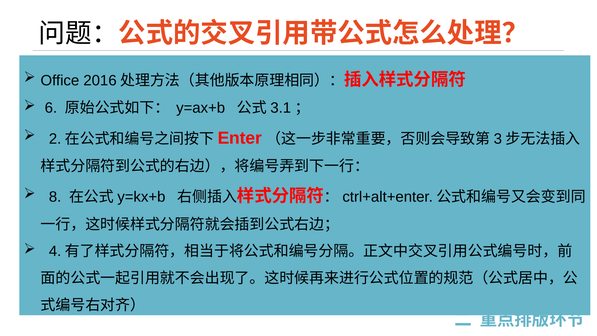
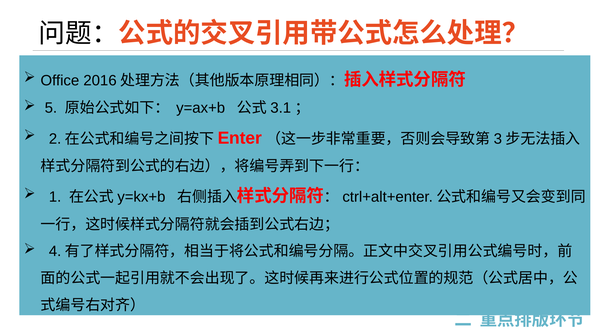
6: 6 -> 5
8: 8 -> 1
